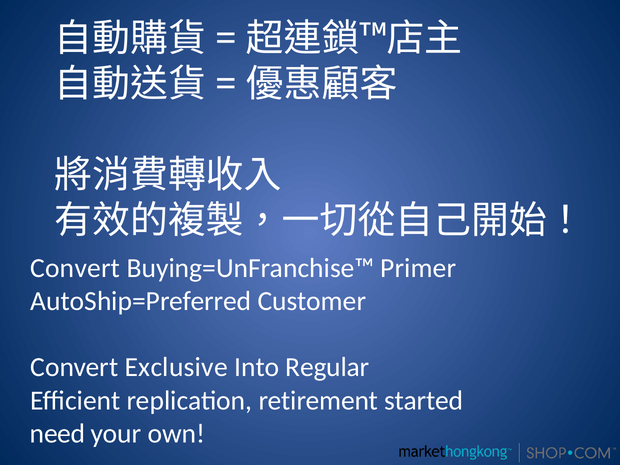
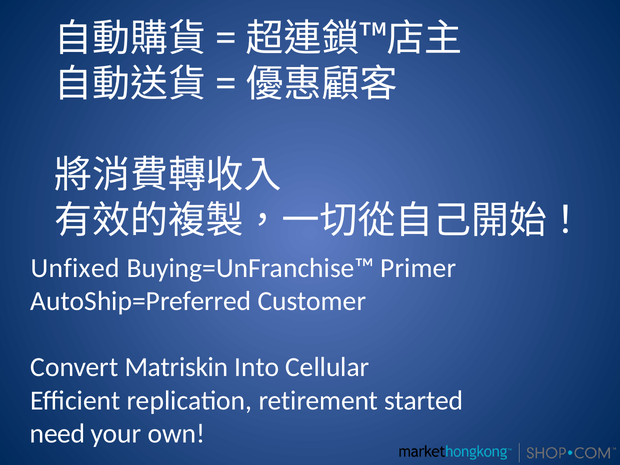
Convert at (75, 268): Convert -> Unfixed
Exclusive: Exclusive -> Matriskin
Regular: Regular -> Cellular
